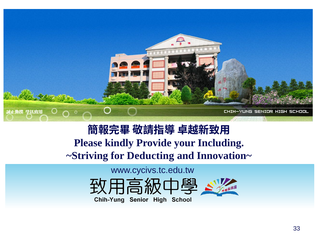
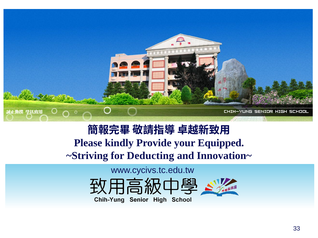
Including: Including -> Equipped
